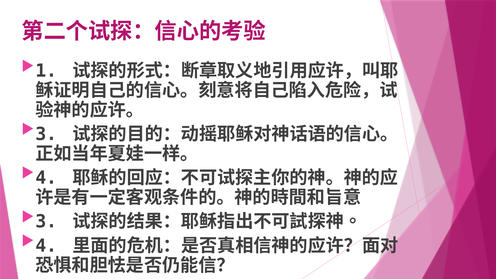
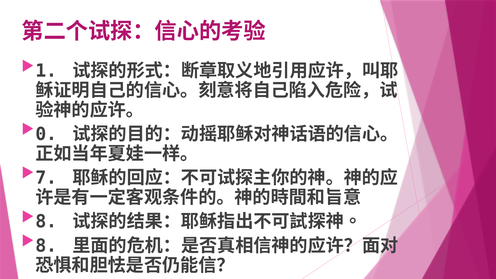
3 at (46, 134): 3 -> 0
4 at (46, 178): 4 -> 7
3 at (46, 222): 3 -> 8
4 at (46, 246): 4 -> 8
